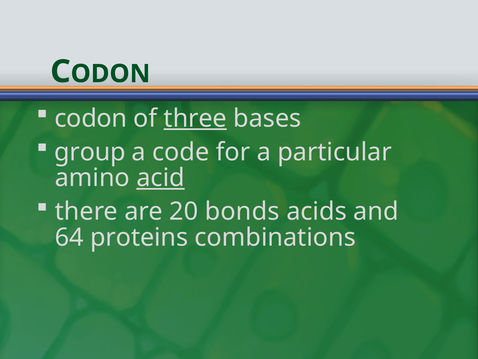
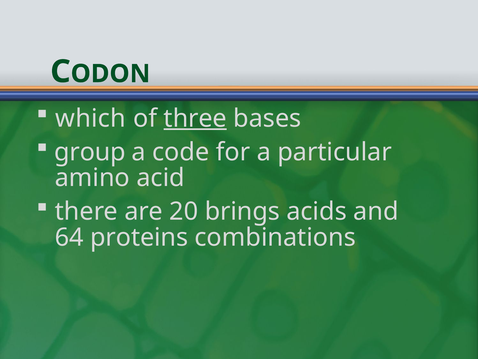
codon: codon -> which
acid underline: present -> none
bonds: bonds -> brings
